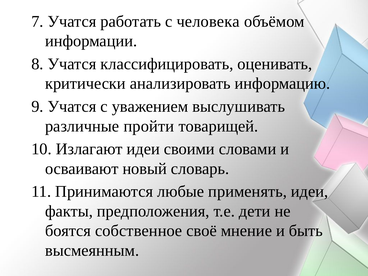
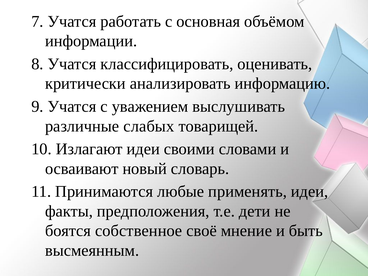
человека: человека -> основная
пройти: пройти -> слабых
